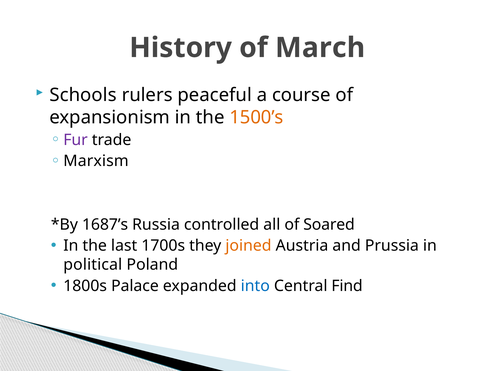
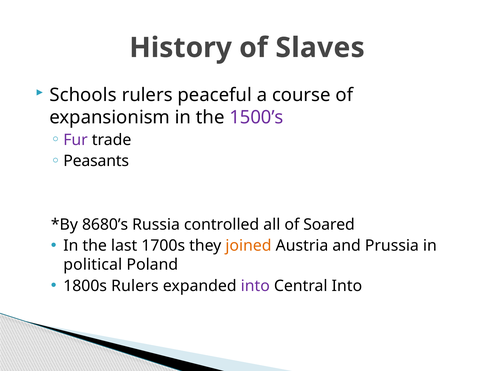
March: March -> Slaves
1500’s colour: orange -> purple
Marxism: Marxism -> Peasants
1687’s: 1687’s -> 8680’s
1800s Palace: Palace -> Rulers
into at (255, 286) colour: blue -> purple
Central Find: Find -> Into
